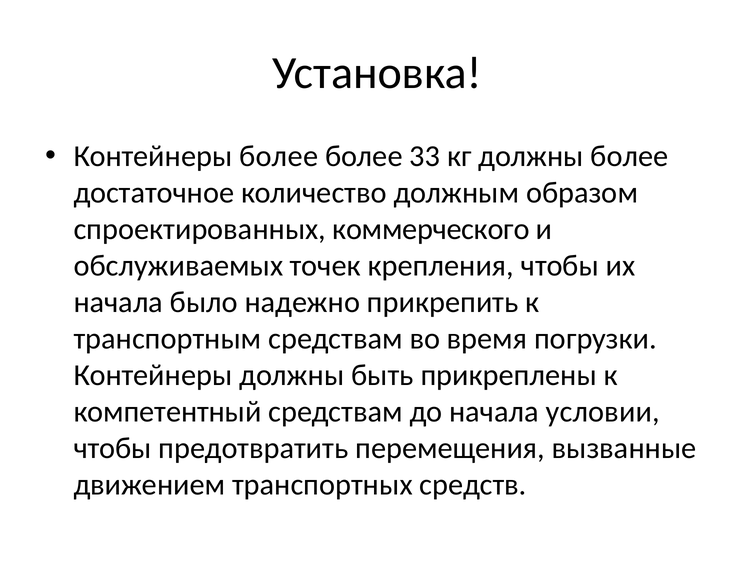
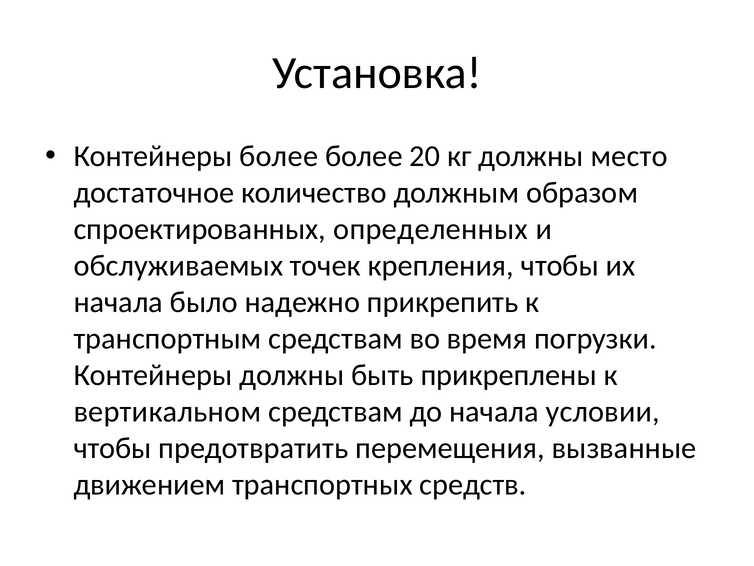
33: 33 -> 20
должны более: более -> место
коммерческого: коммерческого -> определенных
компетентный: компетентный -> вертикальном
